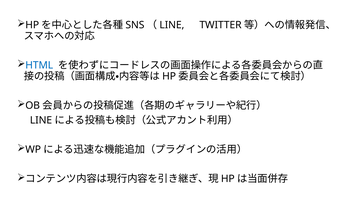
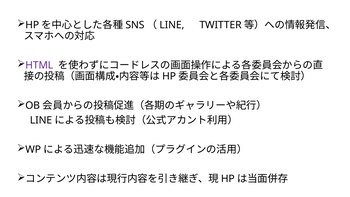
HTML colour: blue -> purple
